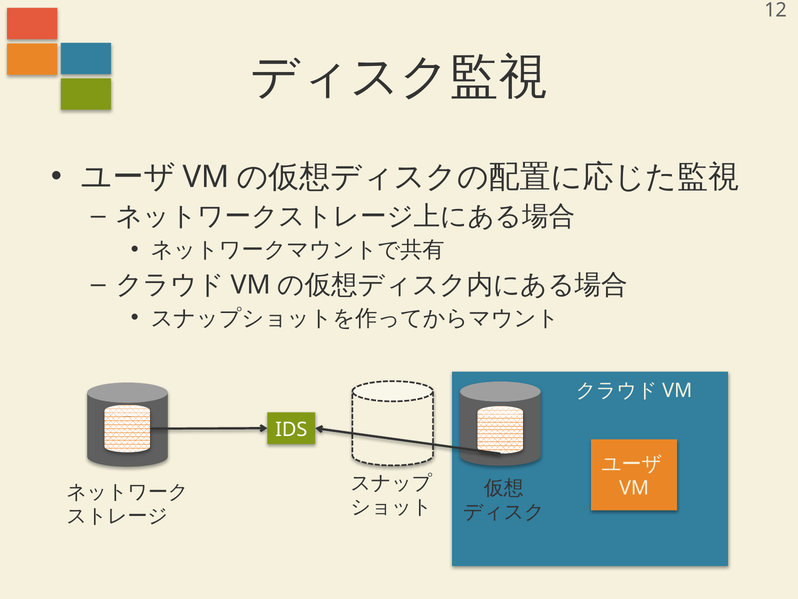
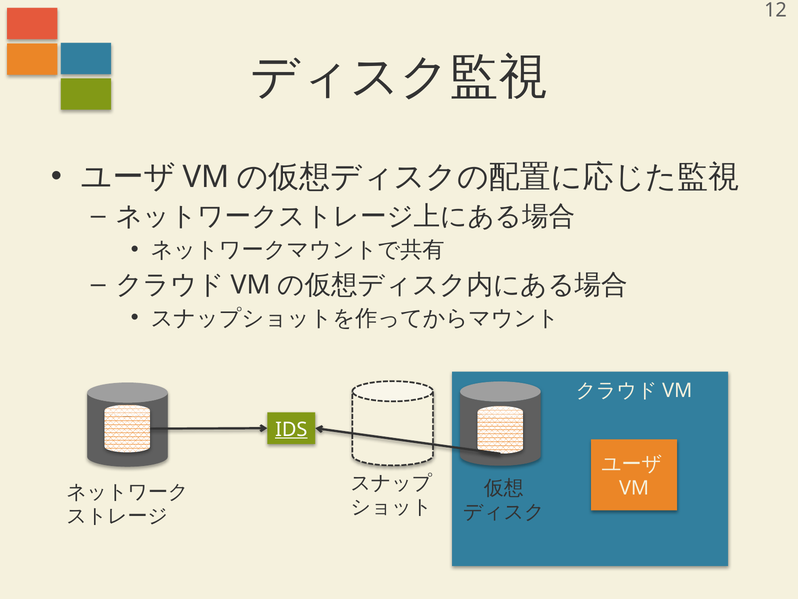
IDS underline: none -> present
